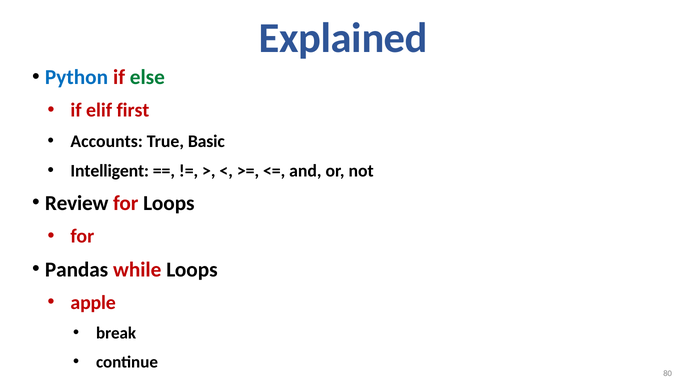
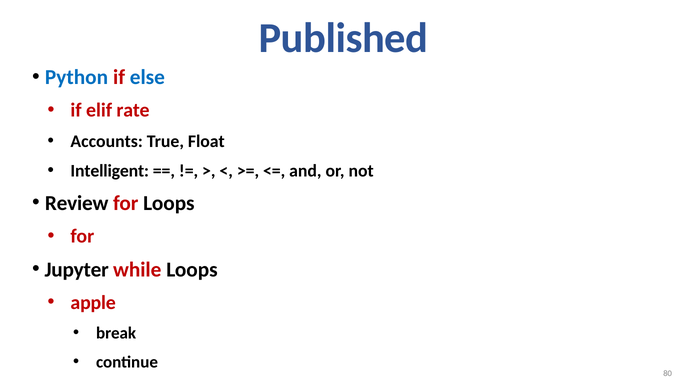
Explained: Explained -> Published
else colour: green -> blue
first: first -> rate
Basic: Basic -> Float
Pandas: Pandas -> Jupyter
